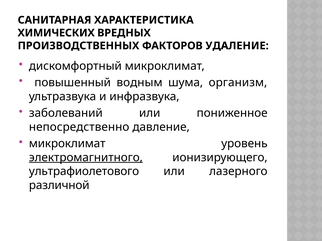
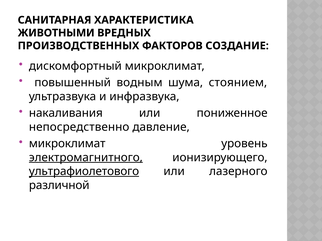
ХИМИЧЕСКИХ: ХИМИЧЕСКИХ -> ЖИВОТНЫМИ
УДАЛЕНИЕ: УДАЛЕНИЕ -> СОЗДАНИЕ
организм: организм -> стоянием
заболеваний: заболеваний -> накаливания
ультрафиолетового underline: none -> present
